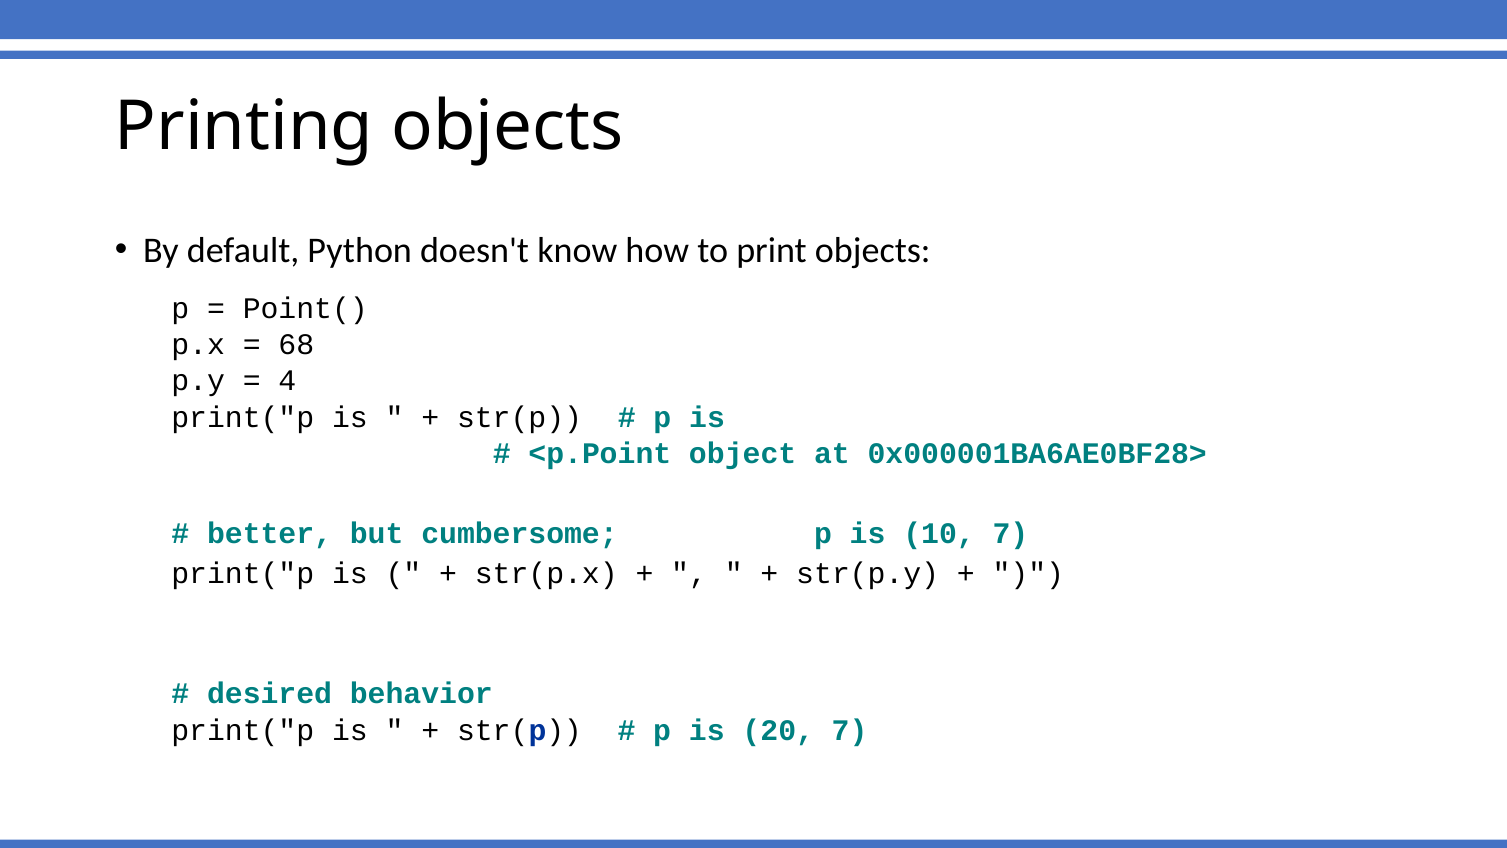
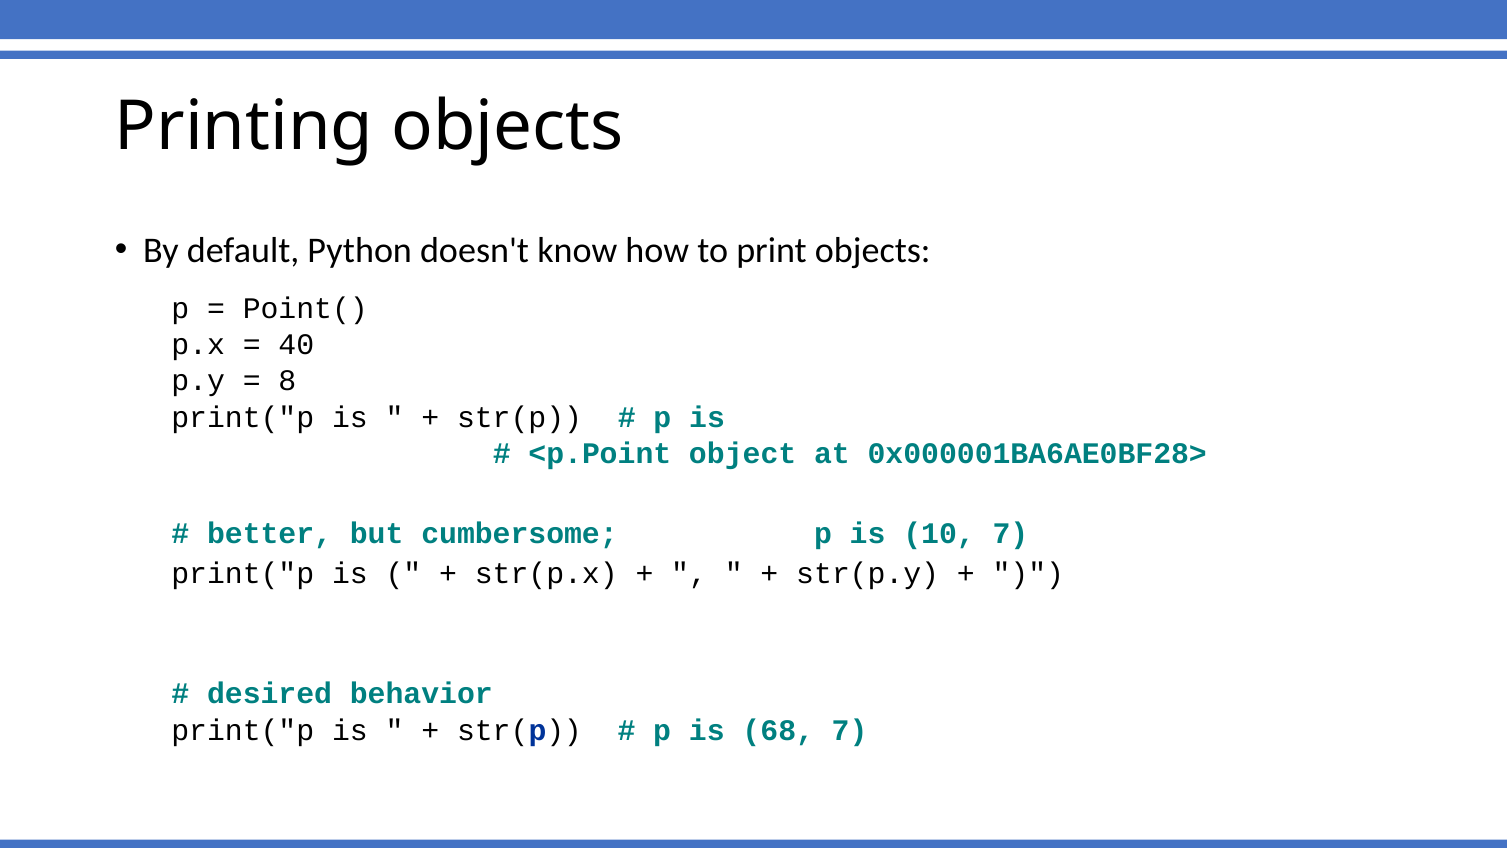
68: 68 -> 40
4: 4 -> 8
20: 20 -> 68
